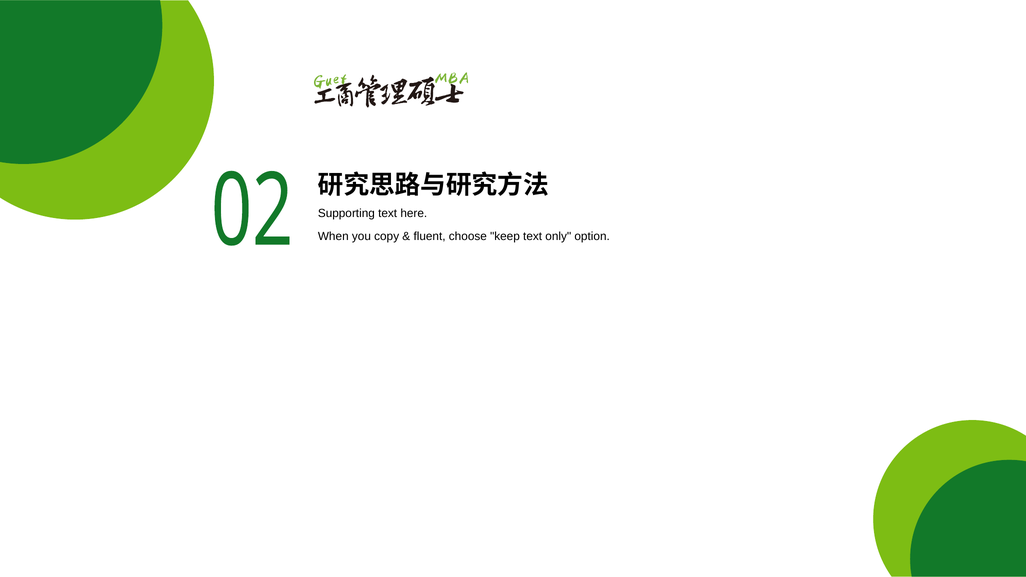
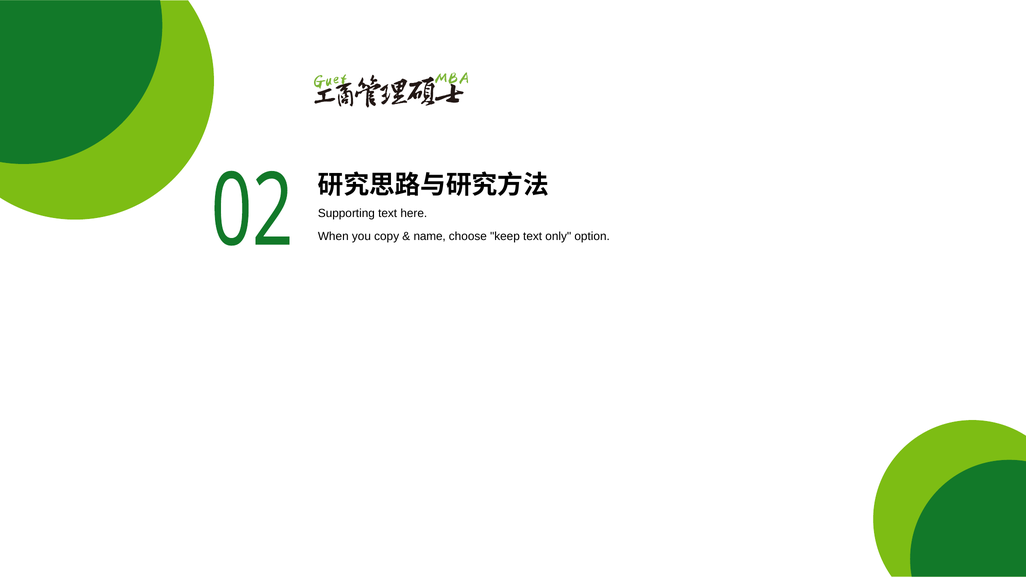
fluent: fluent -> name
